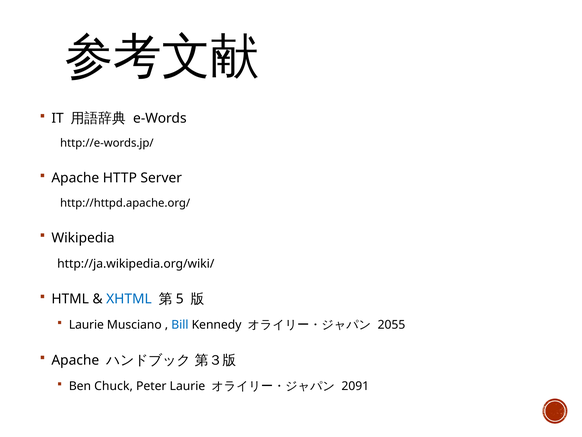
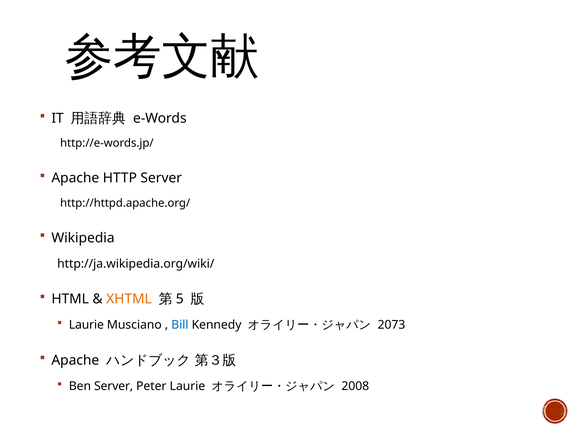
XHTML colour: blue -> orange
2055: 2055 -> 2073
Ben Chuck: Chuck -> Server
2091: 2091 -> 2008
